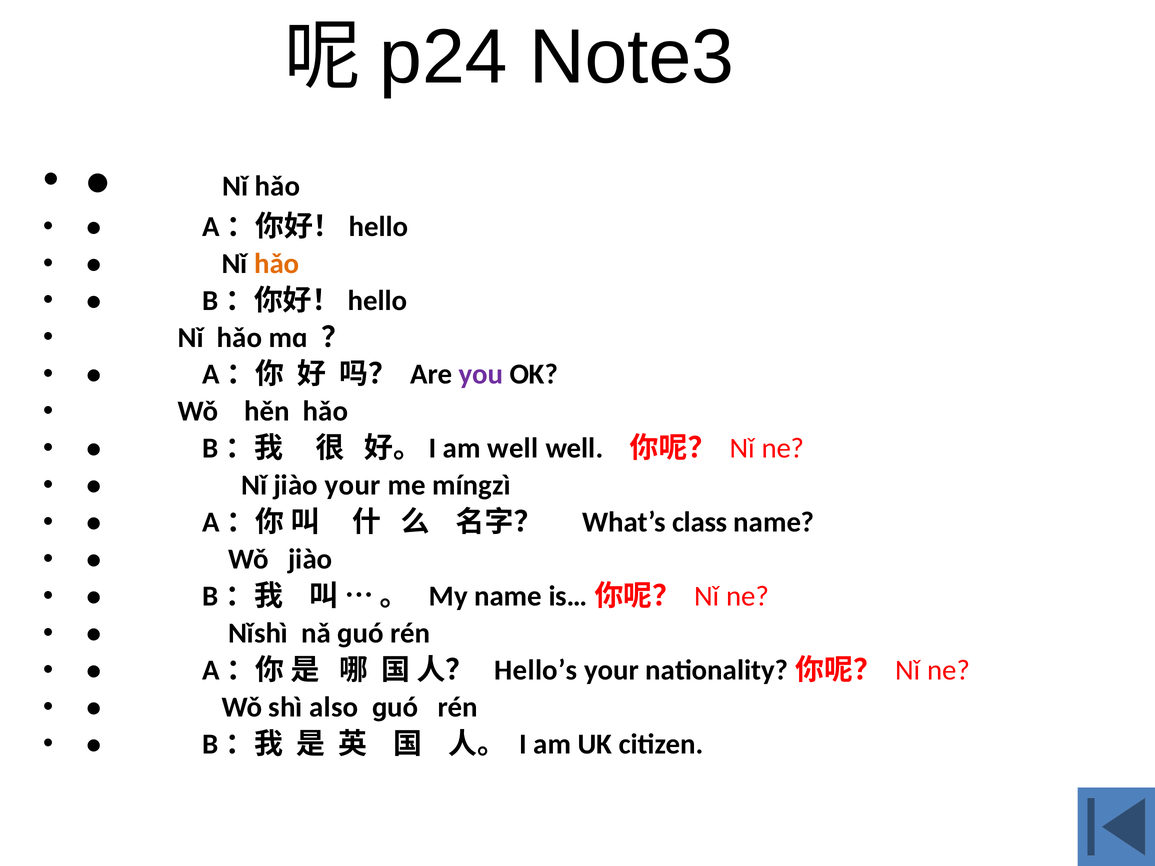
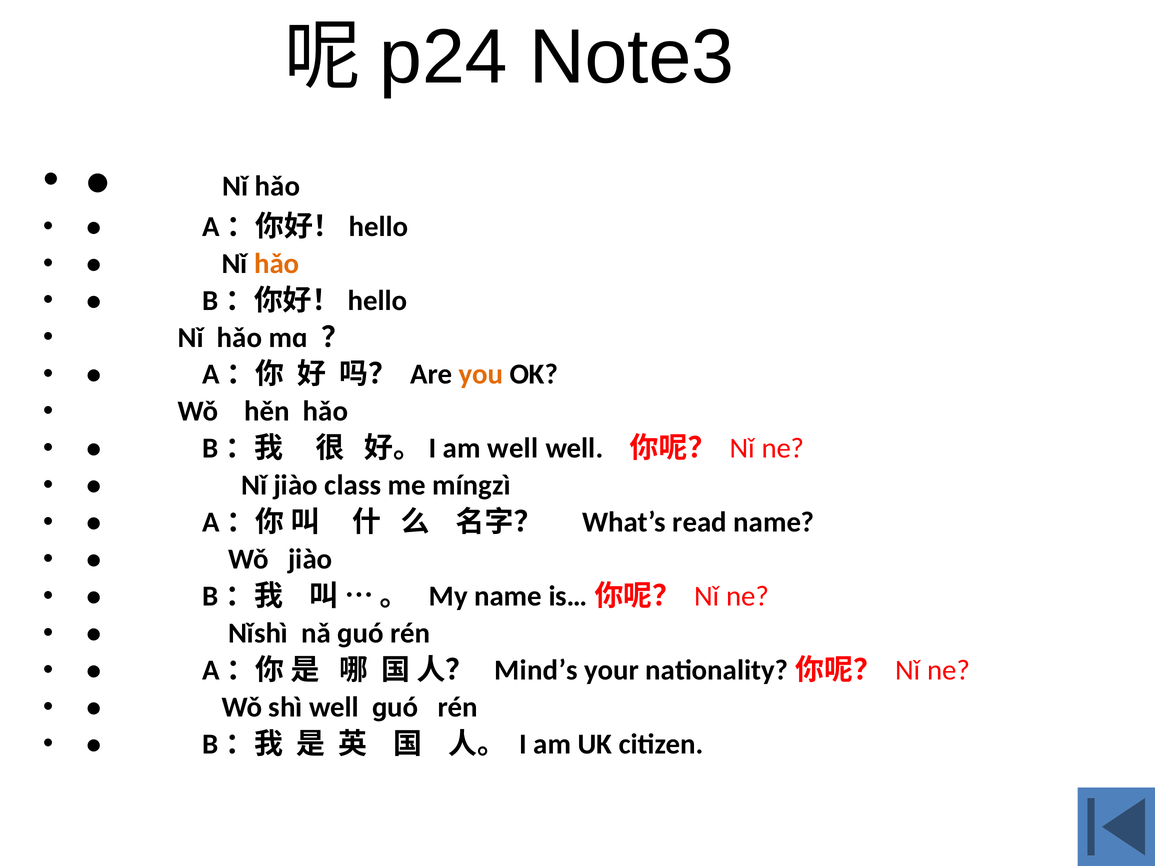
you colour: purple -> orange
jiào your: your -> class
class: class -> read
Hello’s: Hello’s -> Mind’s
shì also: also -> well
